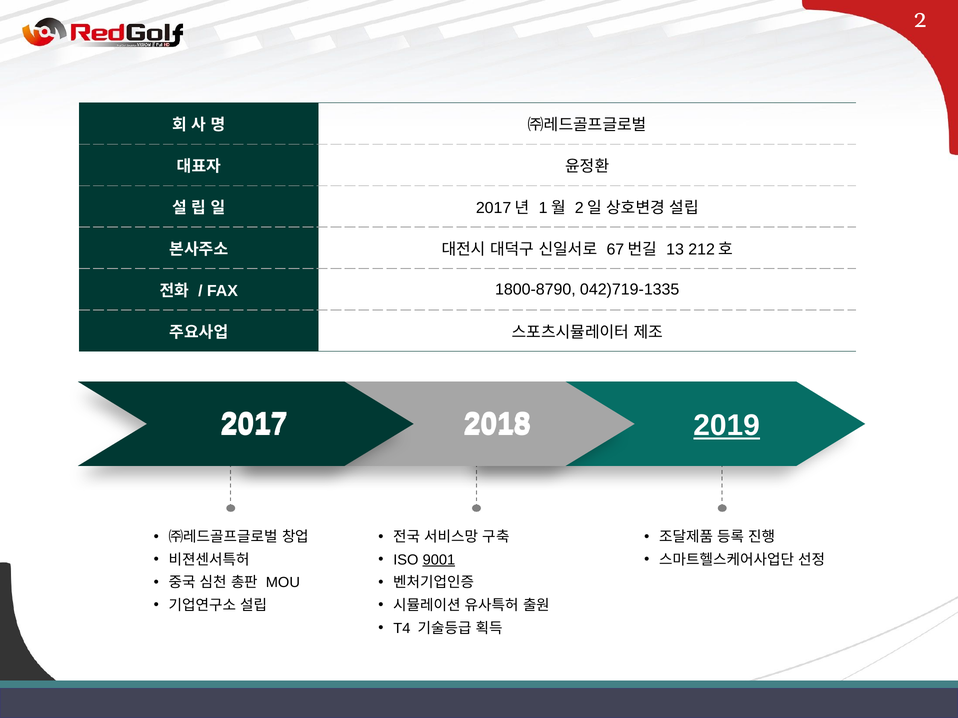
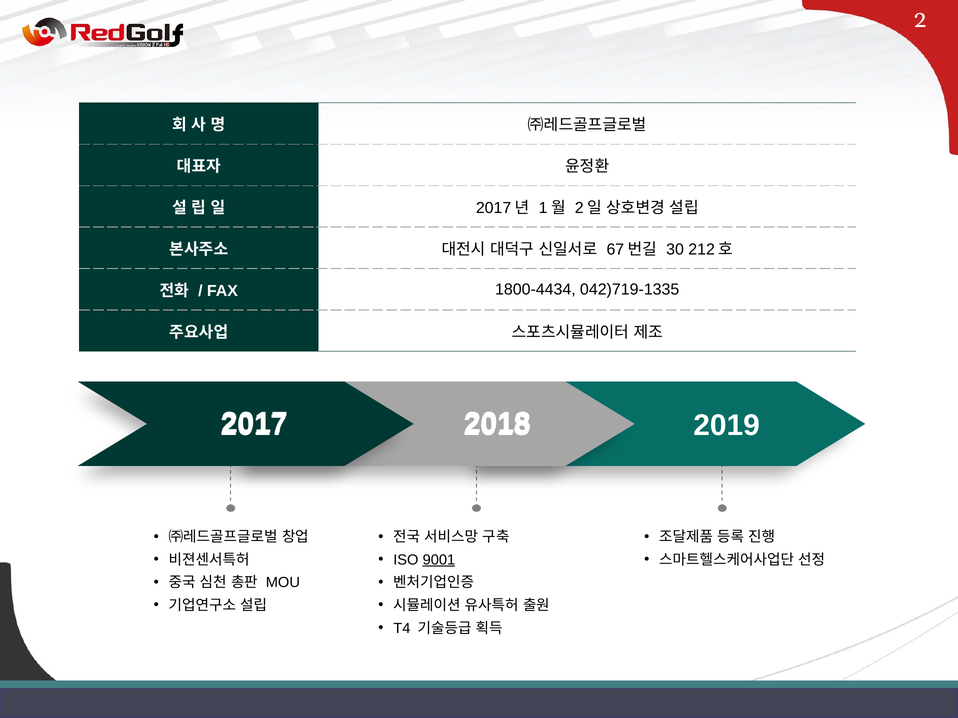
13: 13 -> 30
1800-8790: 1800-8790 -> 1800-4434
2019 underline: present -> none
